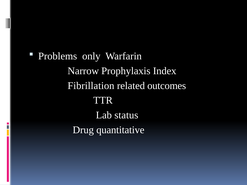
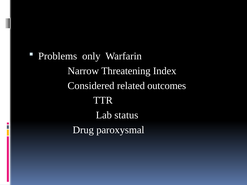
Prophylaxis: Prophylaxis -> Threatening
Fibrillation: Fibrillation -> Considered
quantitative: quantitative -> paroxysmal
